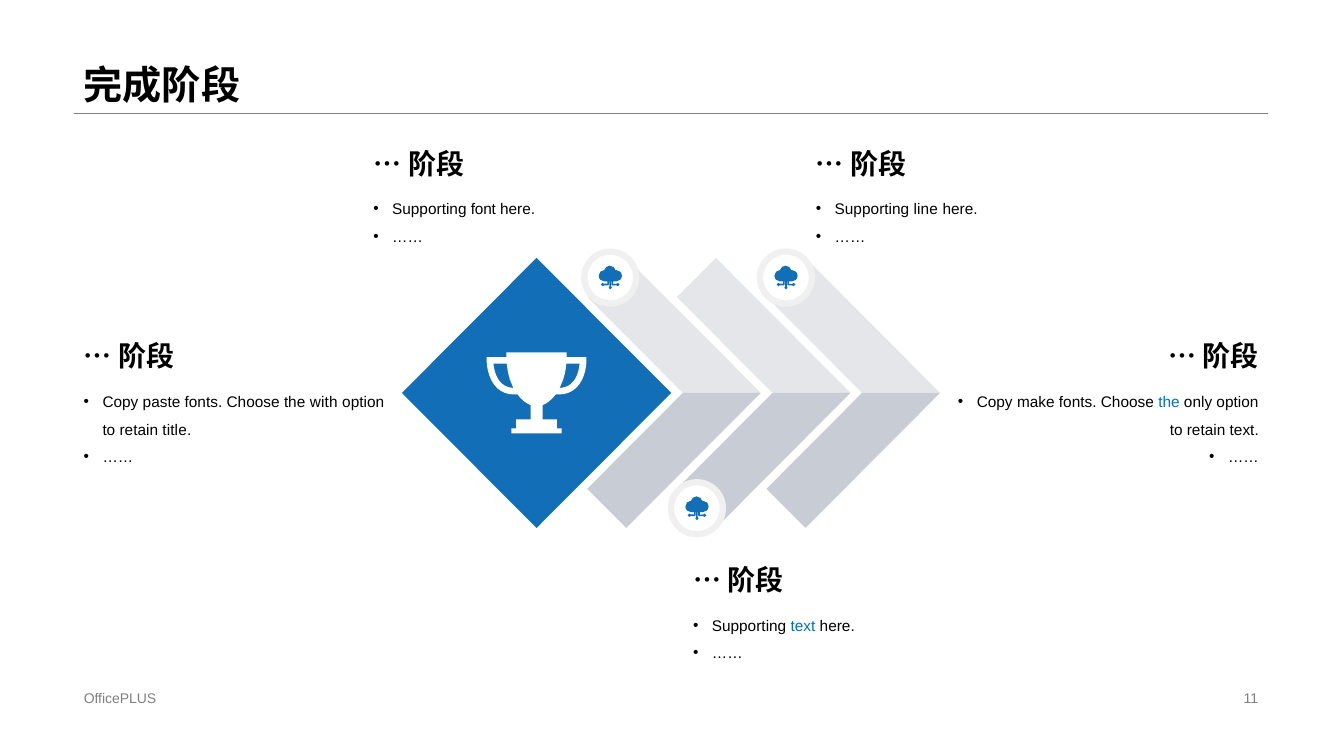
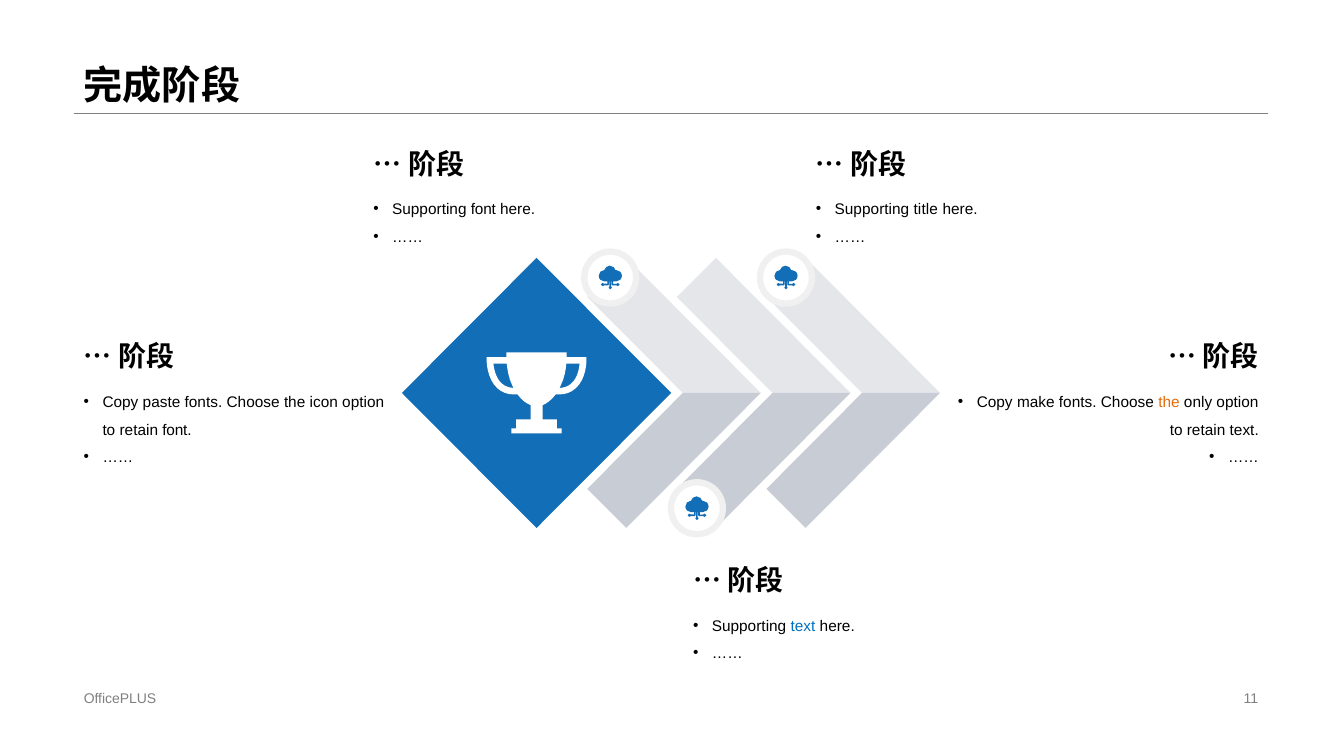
line: line -> title
with: with -> icon
the at (1169, 402) colour: blue -> orange
retain title: title -> font
